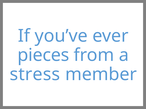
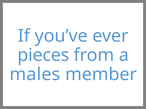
stress: stress -> males
